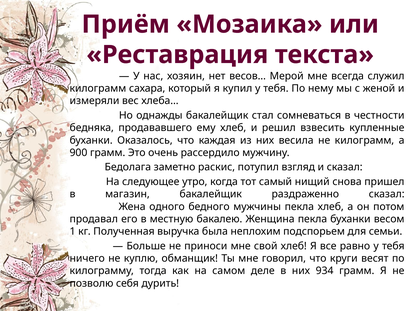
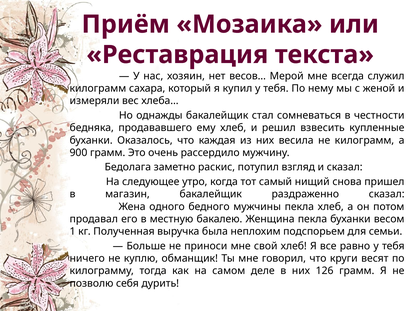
934: 934 -> 126
